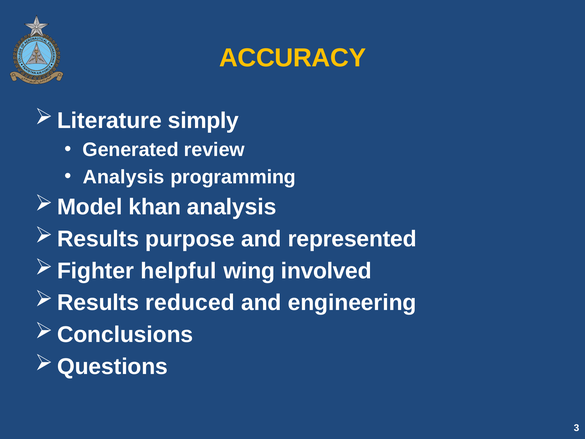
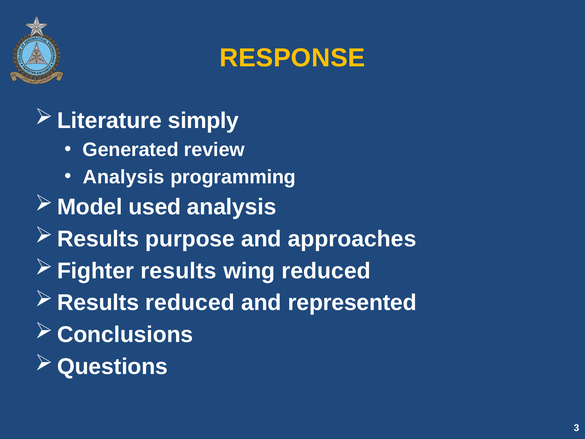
ACCURACY: ACCURACY -> RESPONSE
khan: khan -> used
represented: represented -> approaches
helpful: helpful -> results
wing involved: involved -> reduced
engineering: engineering -> represented
